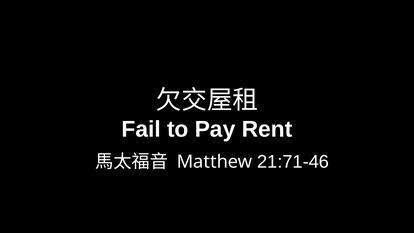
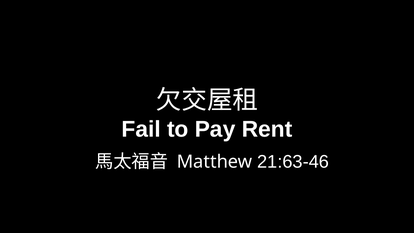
21:71-46: 21:71-46 -> 21:63-46
